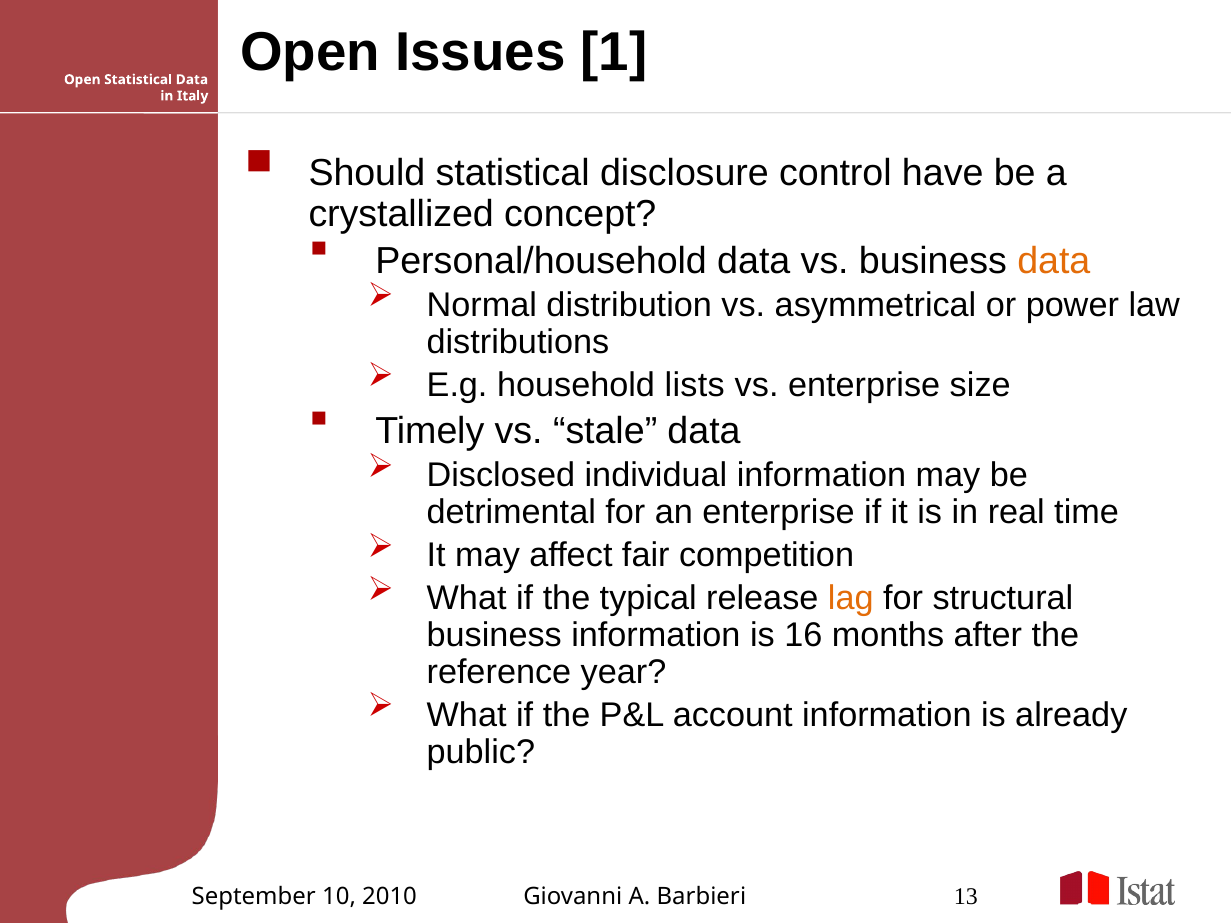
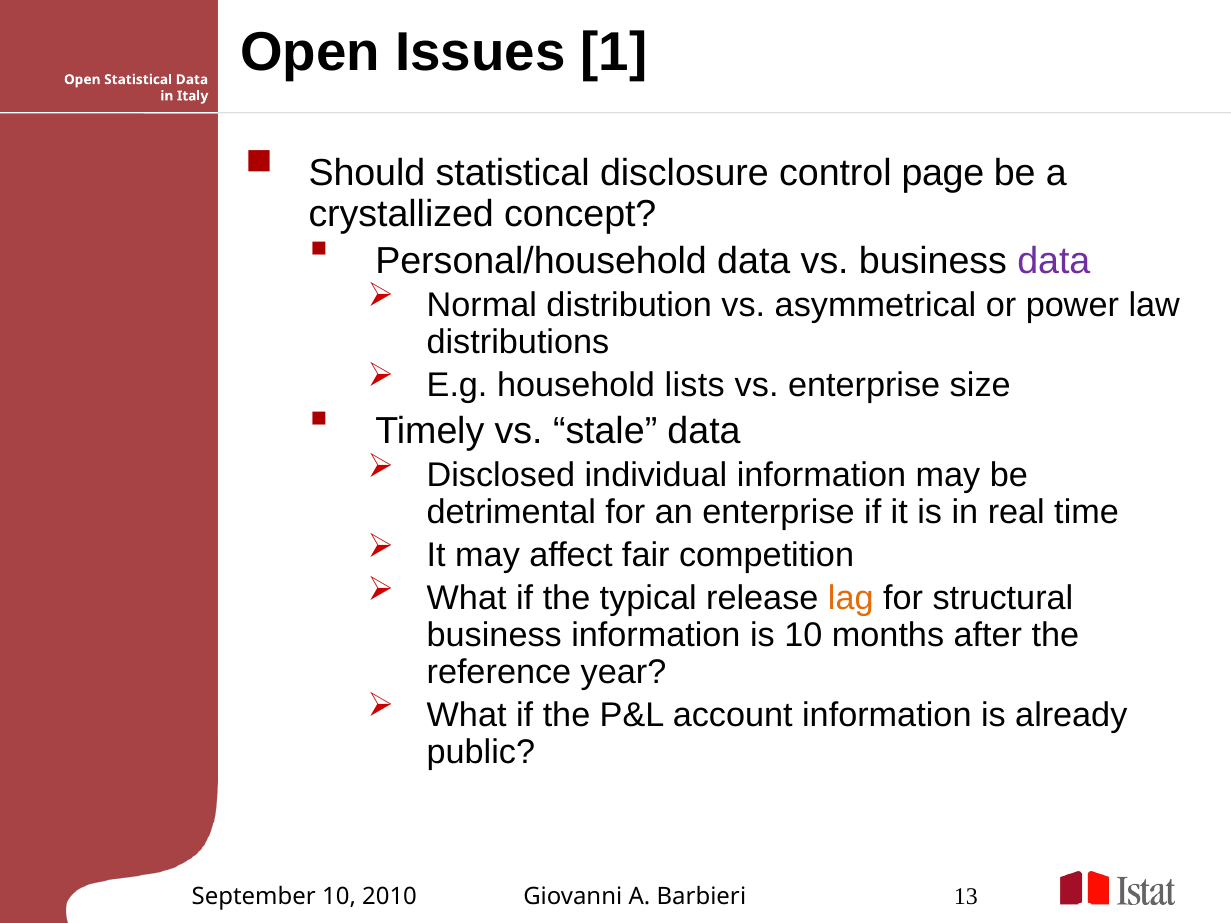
have: have -> page
data at (1054, 261) colour: orange -> purple
is 16: 16 -> 10
